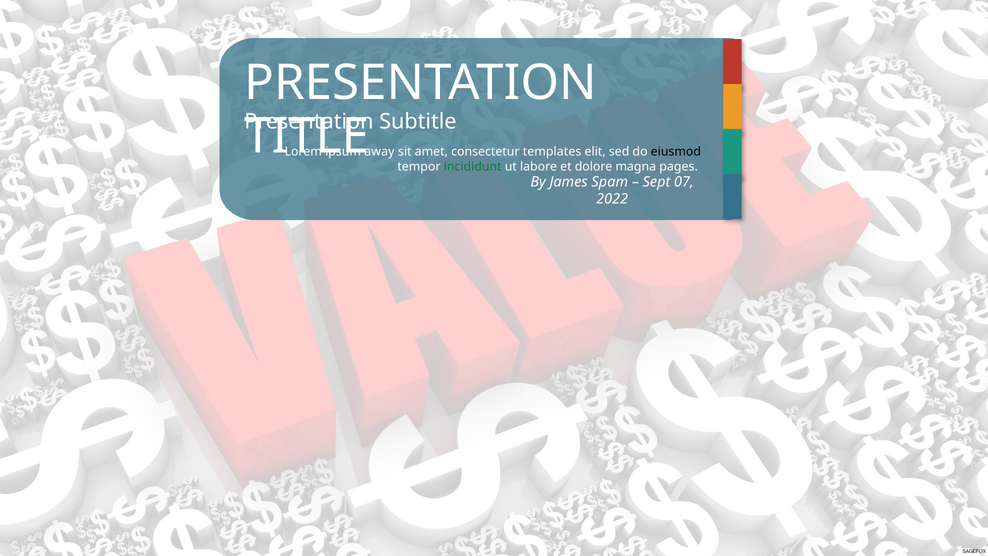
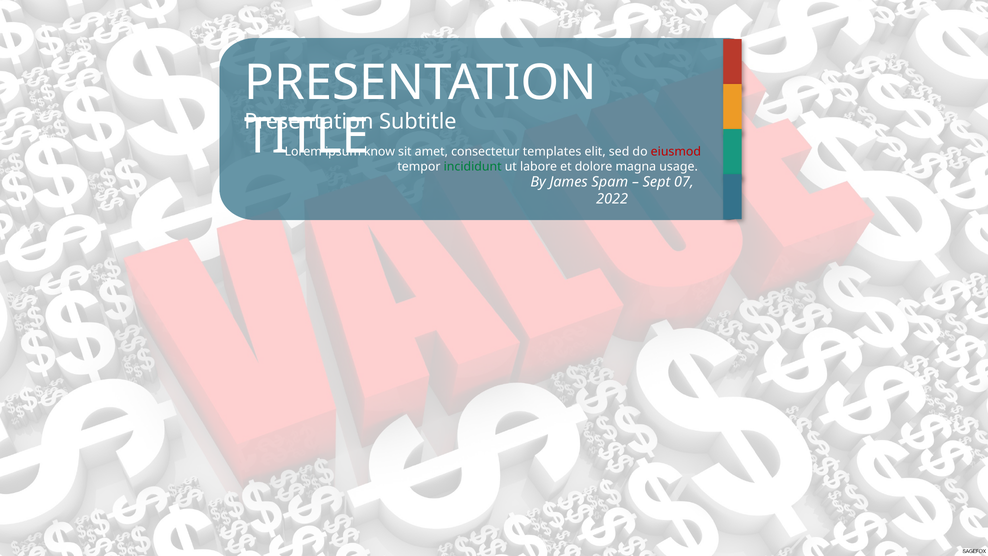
away: away -> know
eiusmod colour: black -> red
pages: pages -> usage
